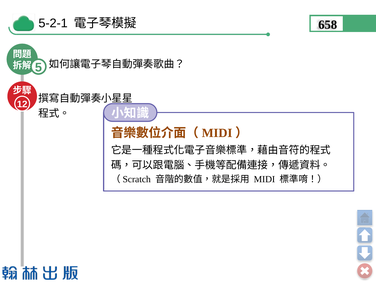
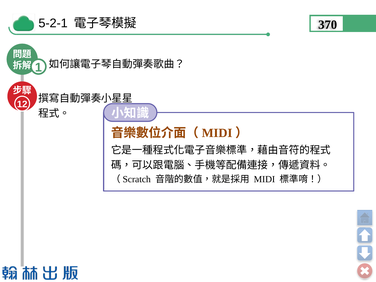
658: 658 -> 370
5: 5 -> 1
